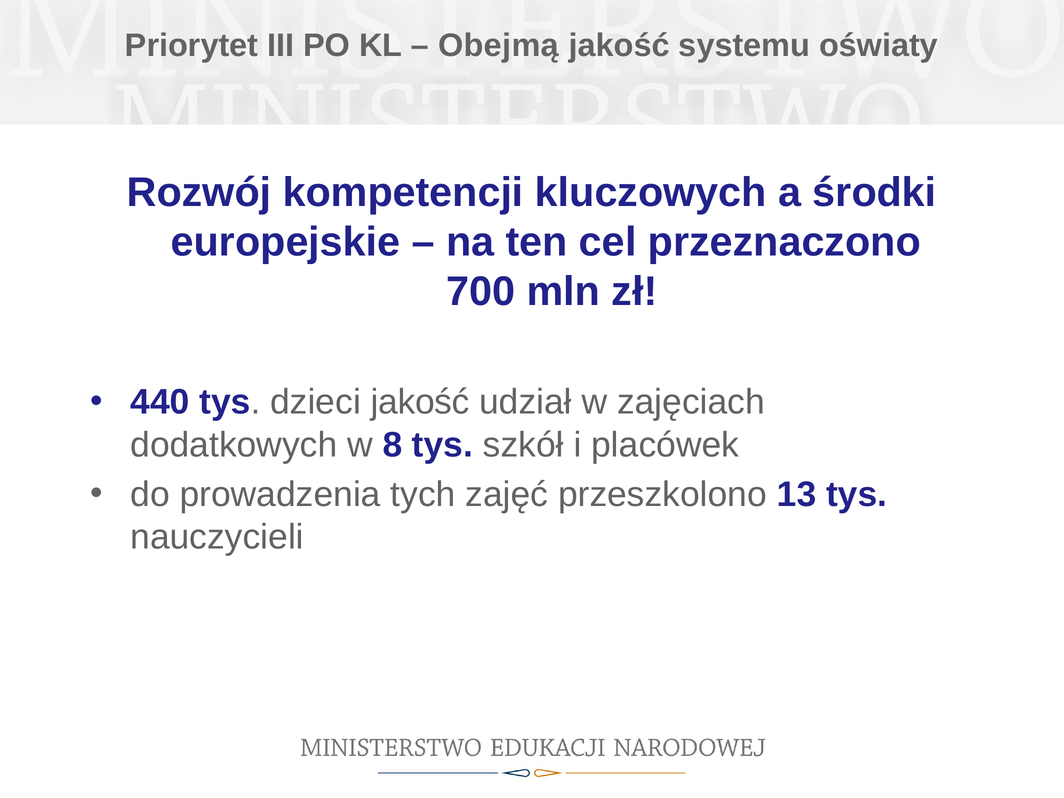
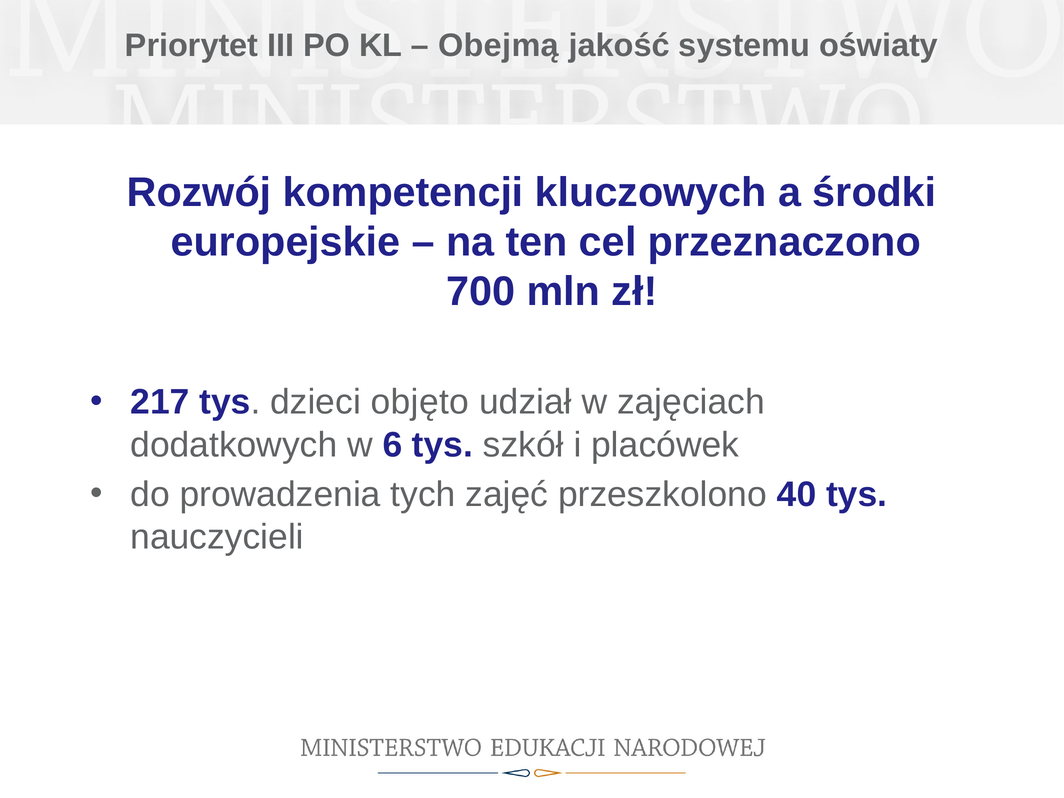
440: 440 -> 217
dzieci jakość: jakość -> objęto
8: 8 -> 6
13: 13 -> 40
